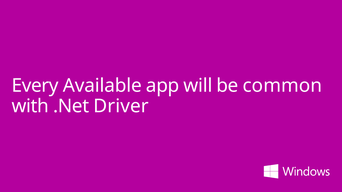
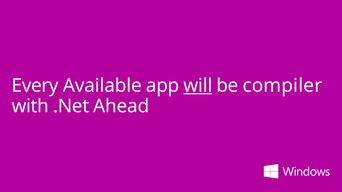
will underline: none -> present
common: common -> compiler
Driver: Driver -> Ahead
